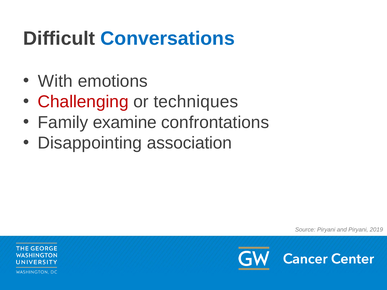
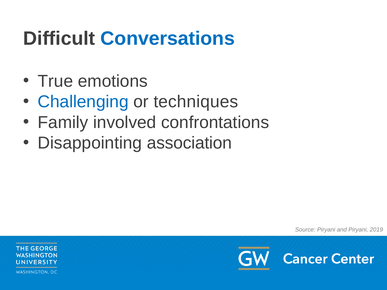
With: With -> True
Challenging colour: red -> blue
examine: examine -> involved
